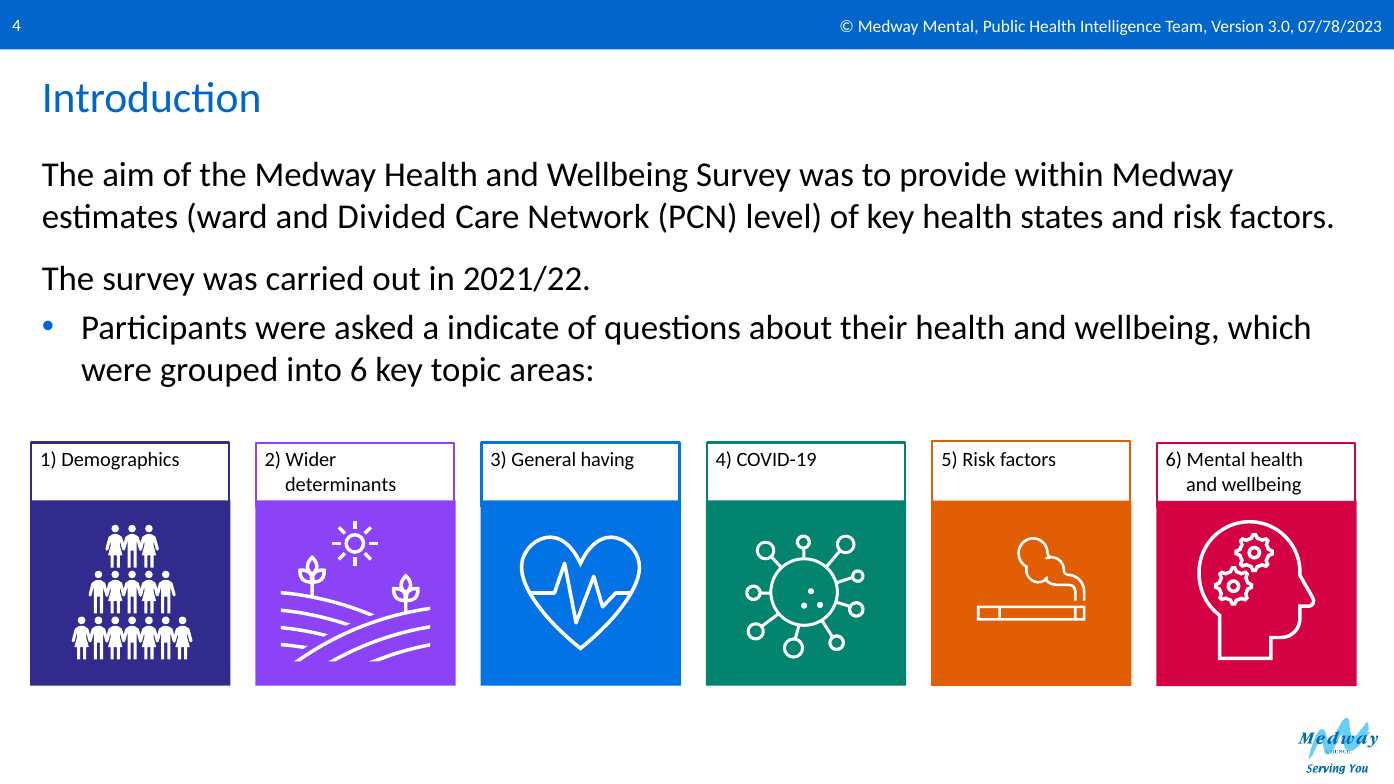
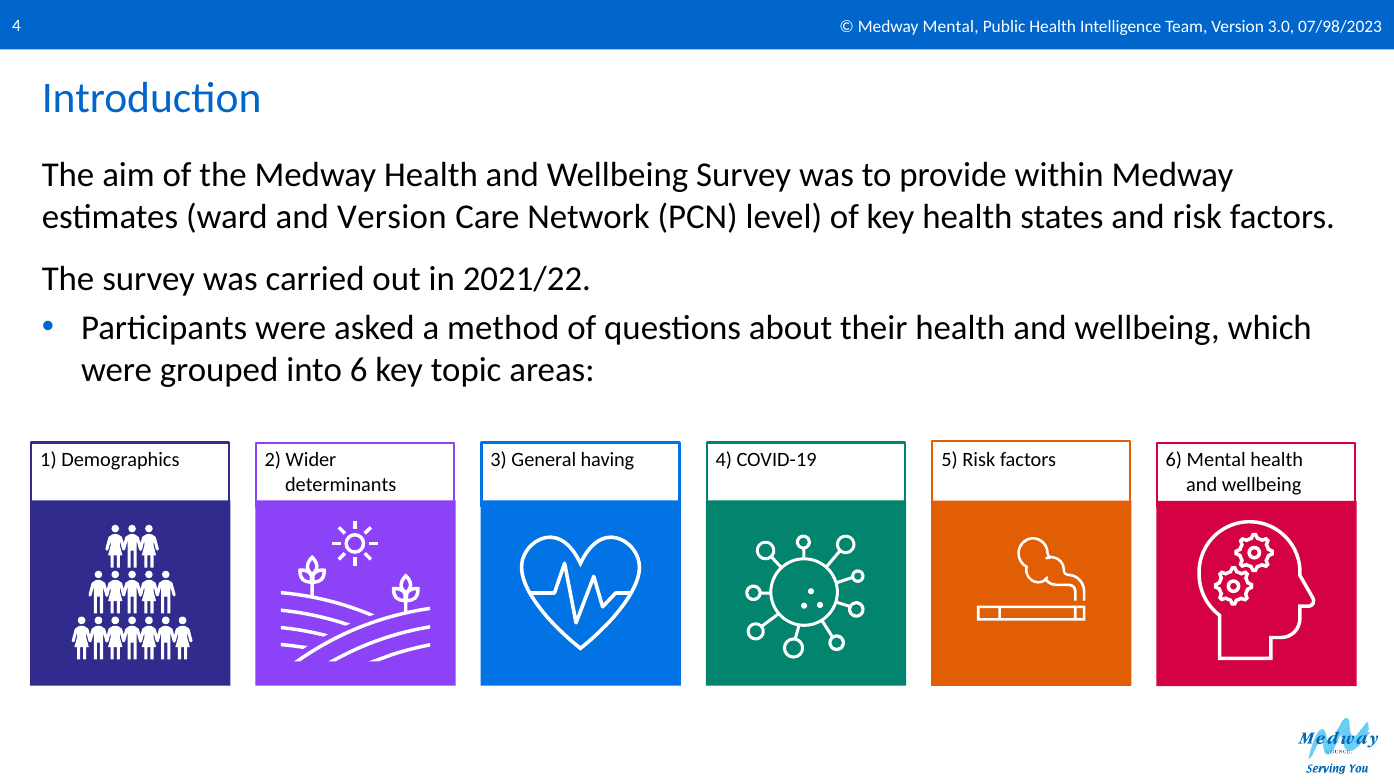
07/78/2023: 07/78/2023 -> 07/98/2023
and Divided: Divided -> Version
indicate: indicate -> method
